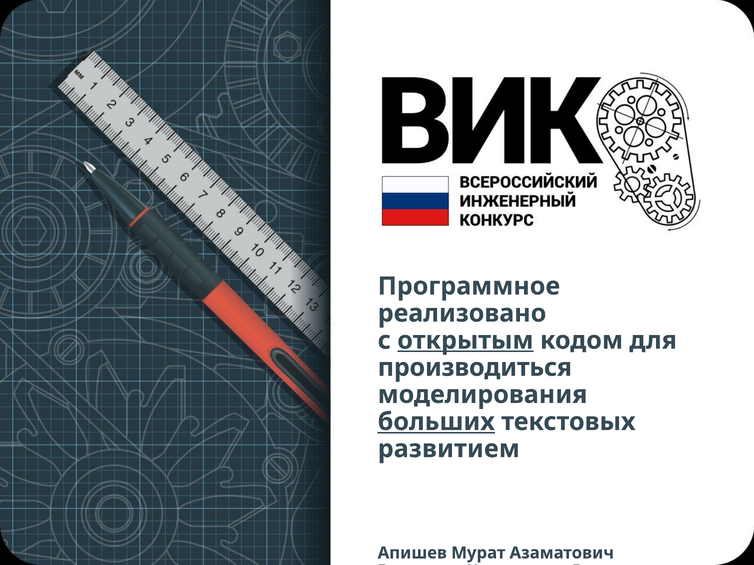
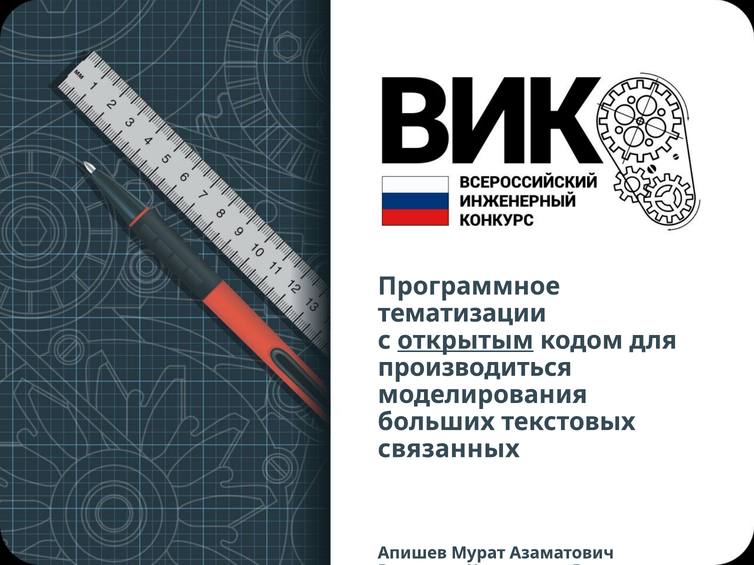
реализовано: реализовано -> тематизации
больших underline: present -> none
развитием: развитием -> связанных
